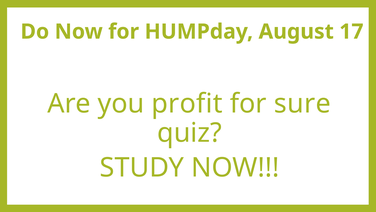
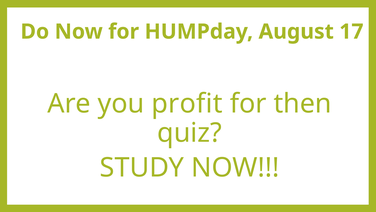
sure: sure -> then
